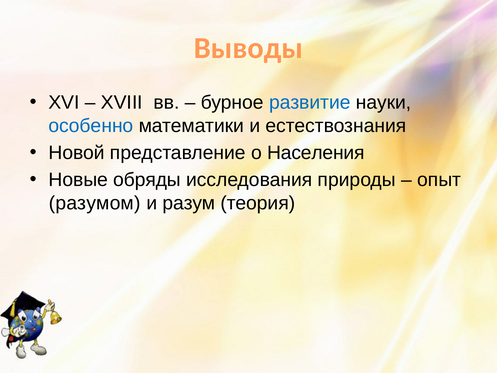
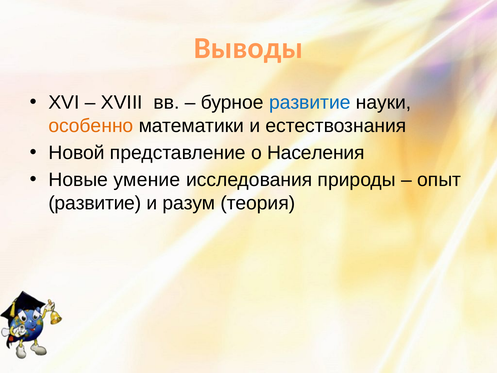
особенно colour: blue -> orange
обряды: обряды -> умение
разумом at (95, 203): разумом -> развитие
